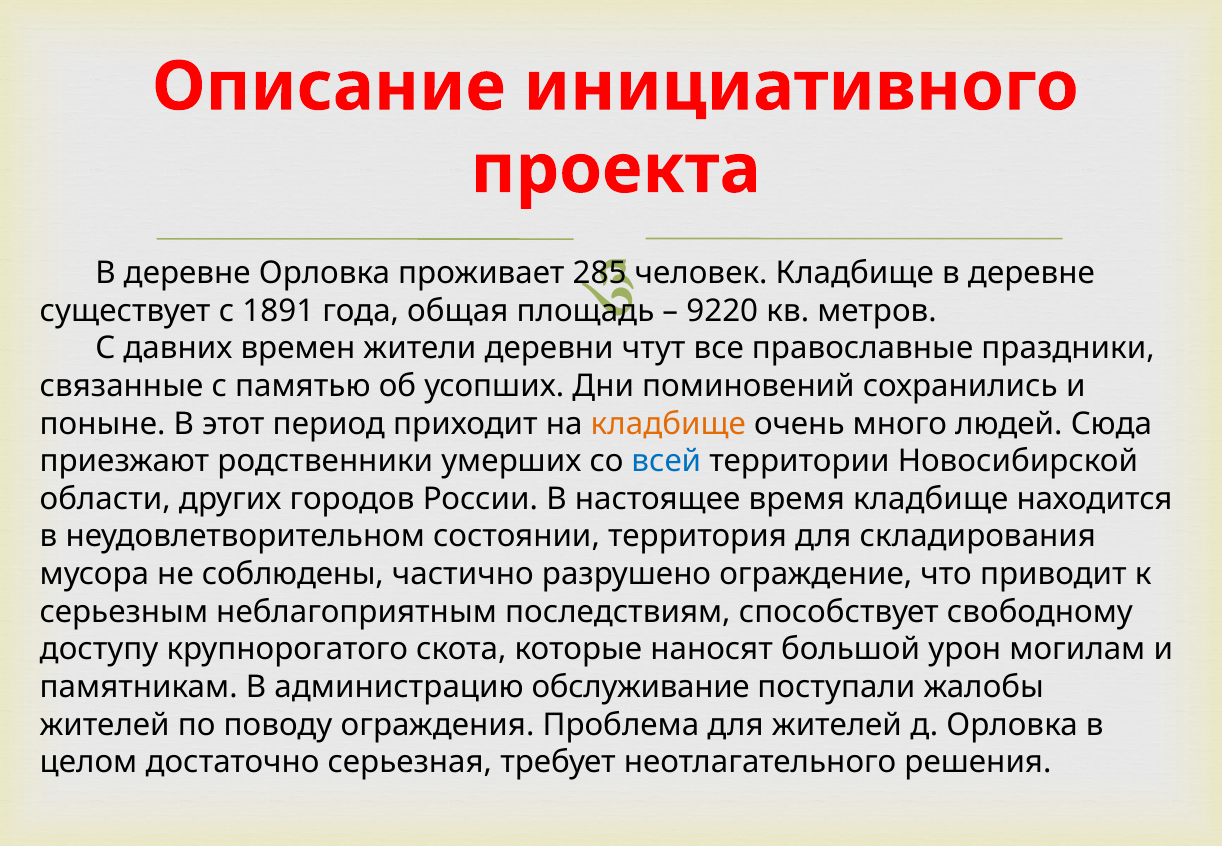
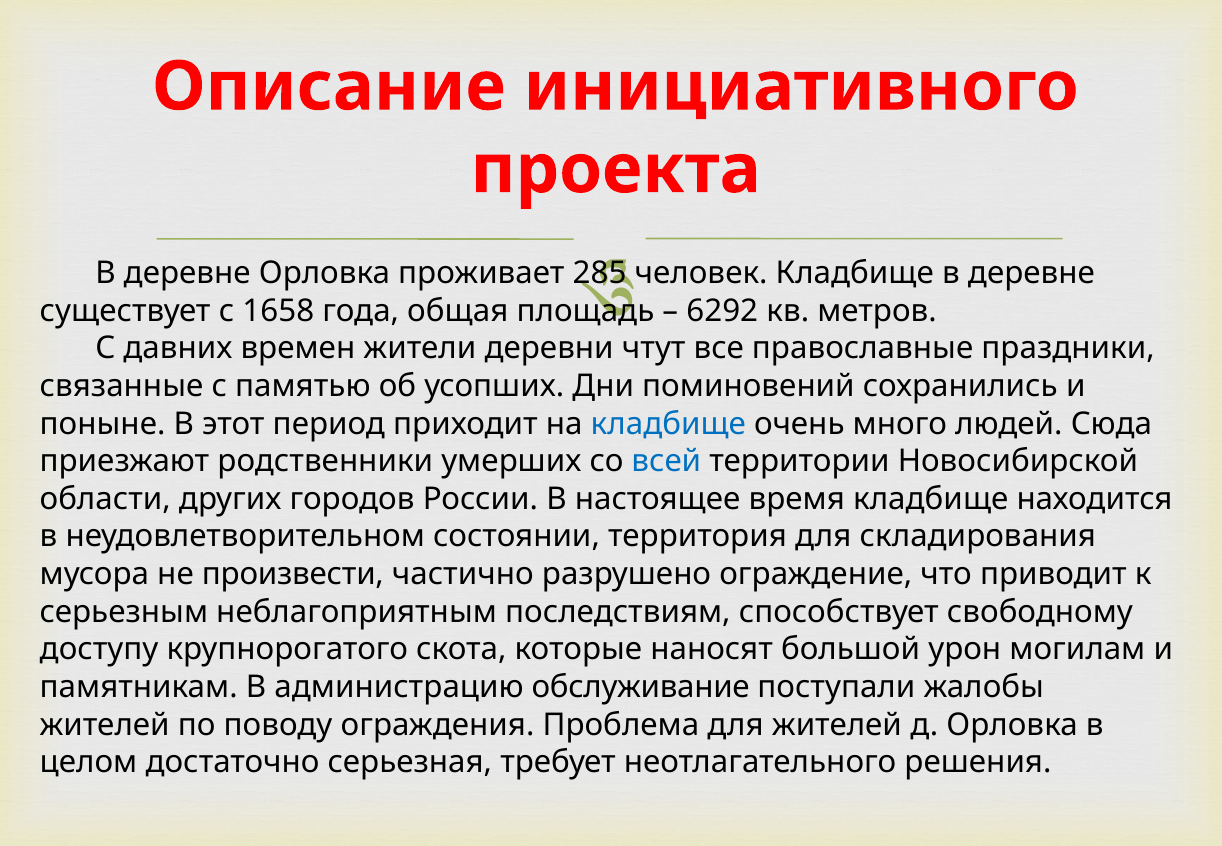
1891: 1891 -> 1658
9220: 9220 -> 6292
кладбище at (668, 424) colour: orange -> blue
соблюдены: соблюдены -> произвести
